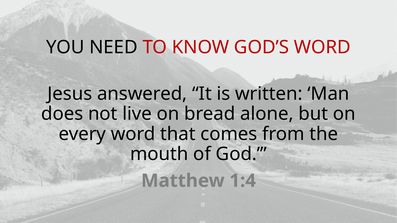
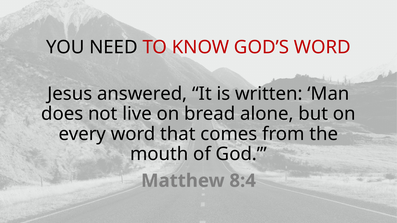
1:4: 1:4 -> 8:4
